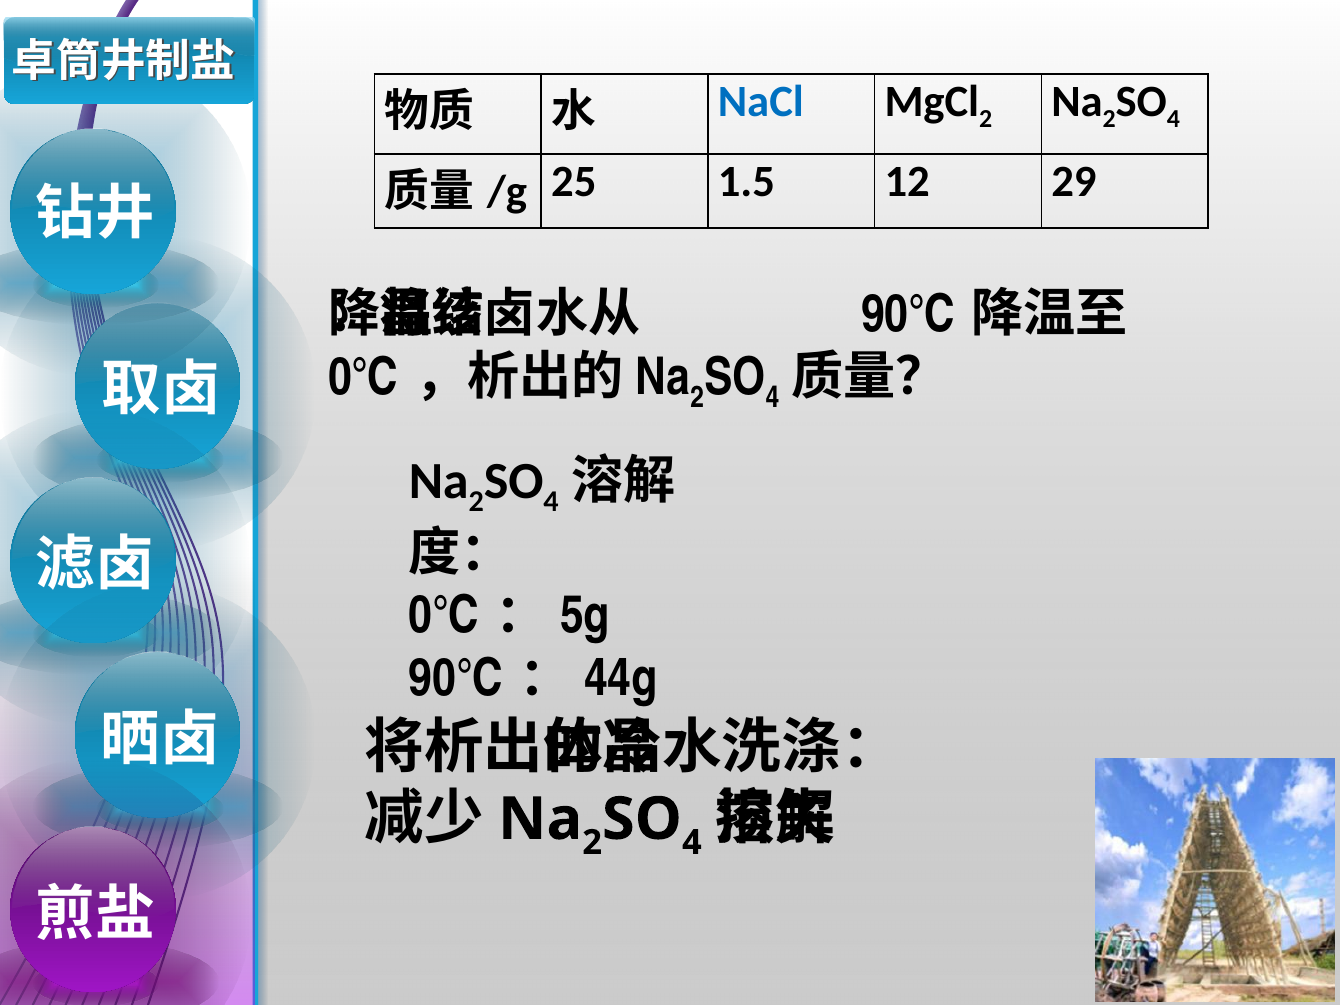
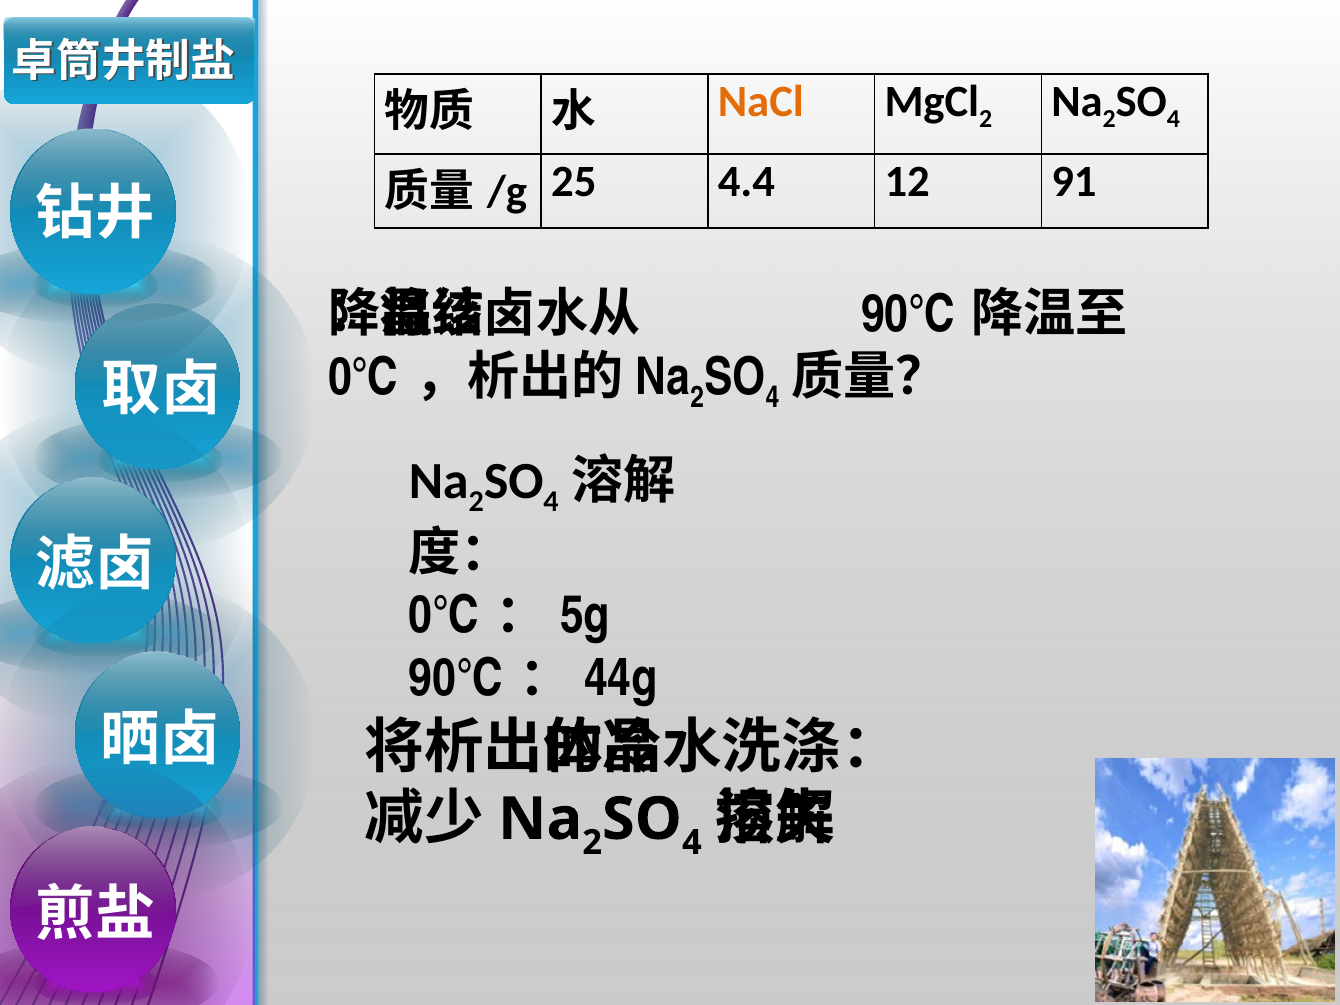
NaCl colour: blue -> orange
1.5: 1.5 -> 4.4
29: 29 -> 91
